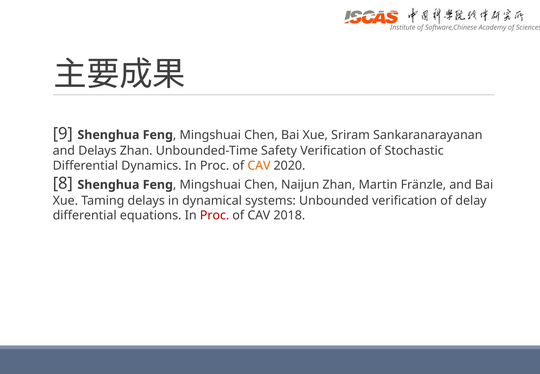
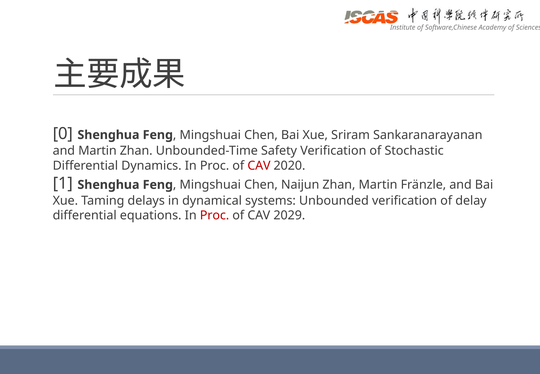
9: 9 -> 0
and Delays: Delays -> Martin
CAV at (259, 166) colour: orange -> red
8: 8 -> 1
2018: 2018 -> 2029
